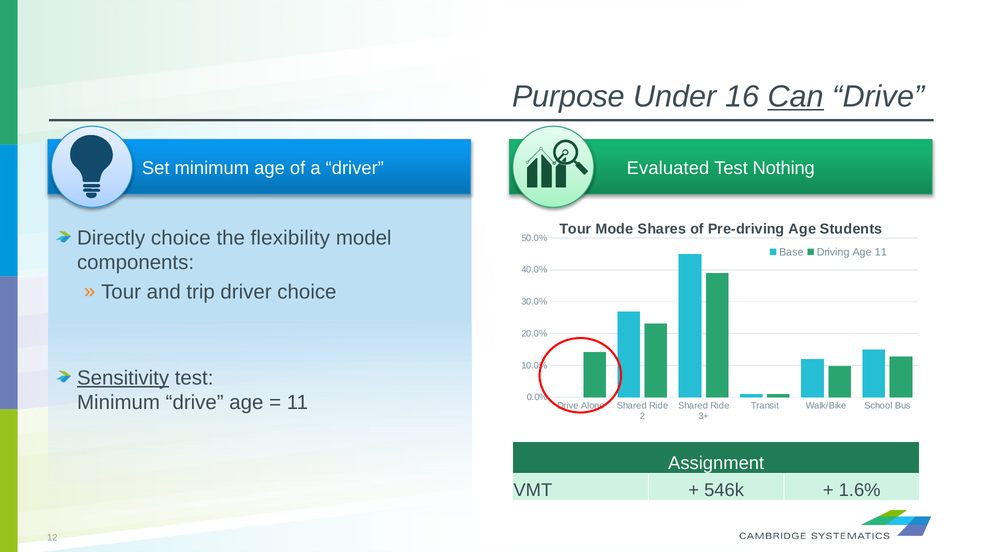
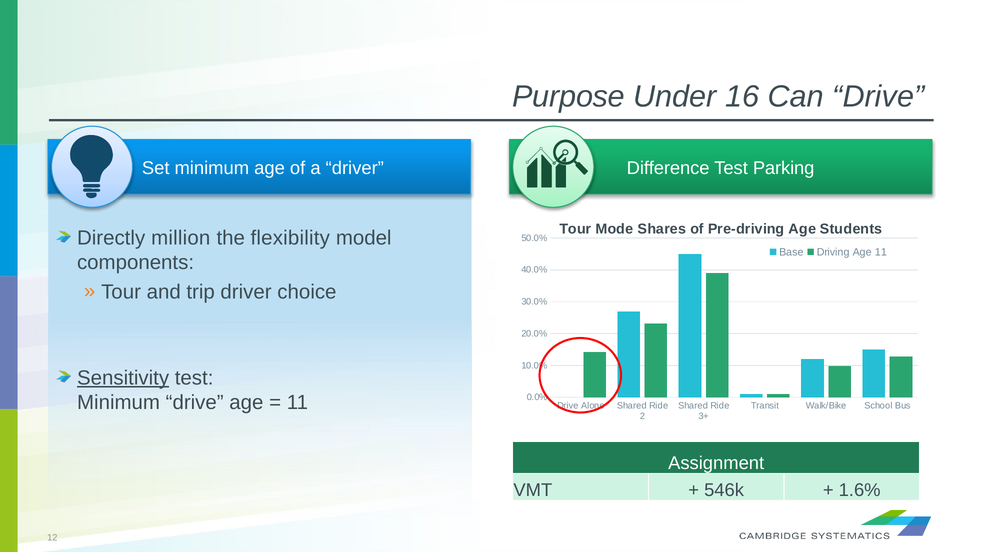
Can underline: present -> none
Evaluated: Evaluated -> Difference
Nothing: Nothing -> Parking
Directly choice: choice -> million
